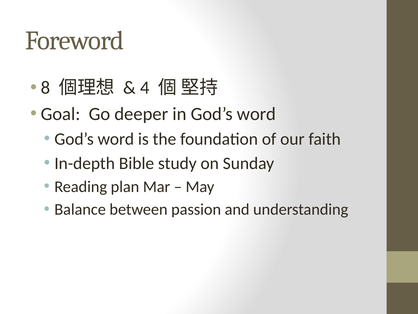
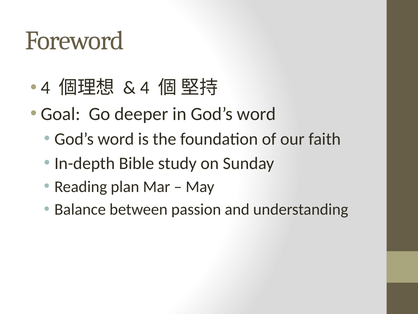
8 at (45, 88): 8 -> 4
